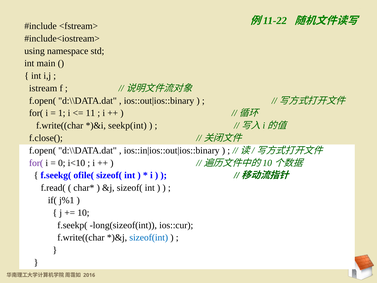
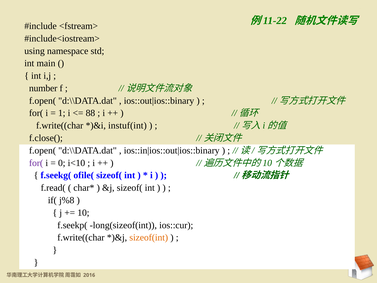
istream: istream -> number
11: 11 -> 88
seekp(int: seekp(int -> instuf(int
j%1: j%1 -> j%8
sizeof(int colour: blue -> orange
